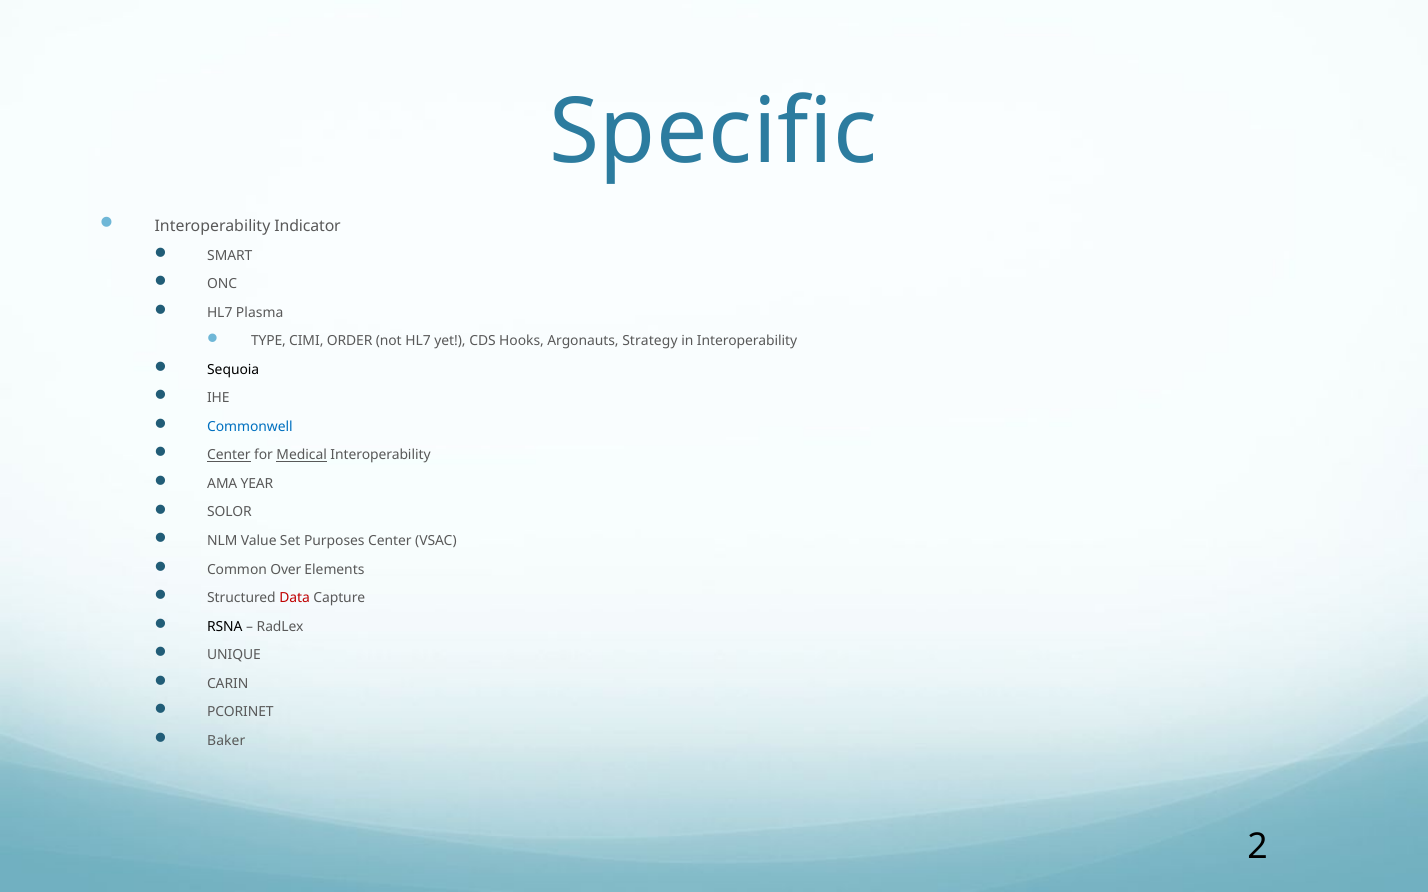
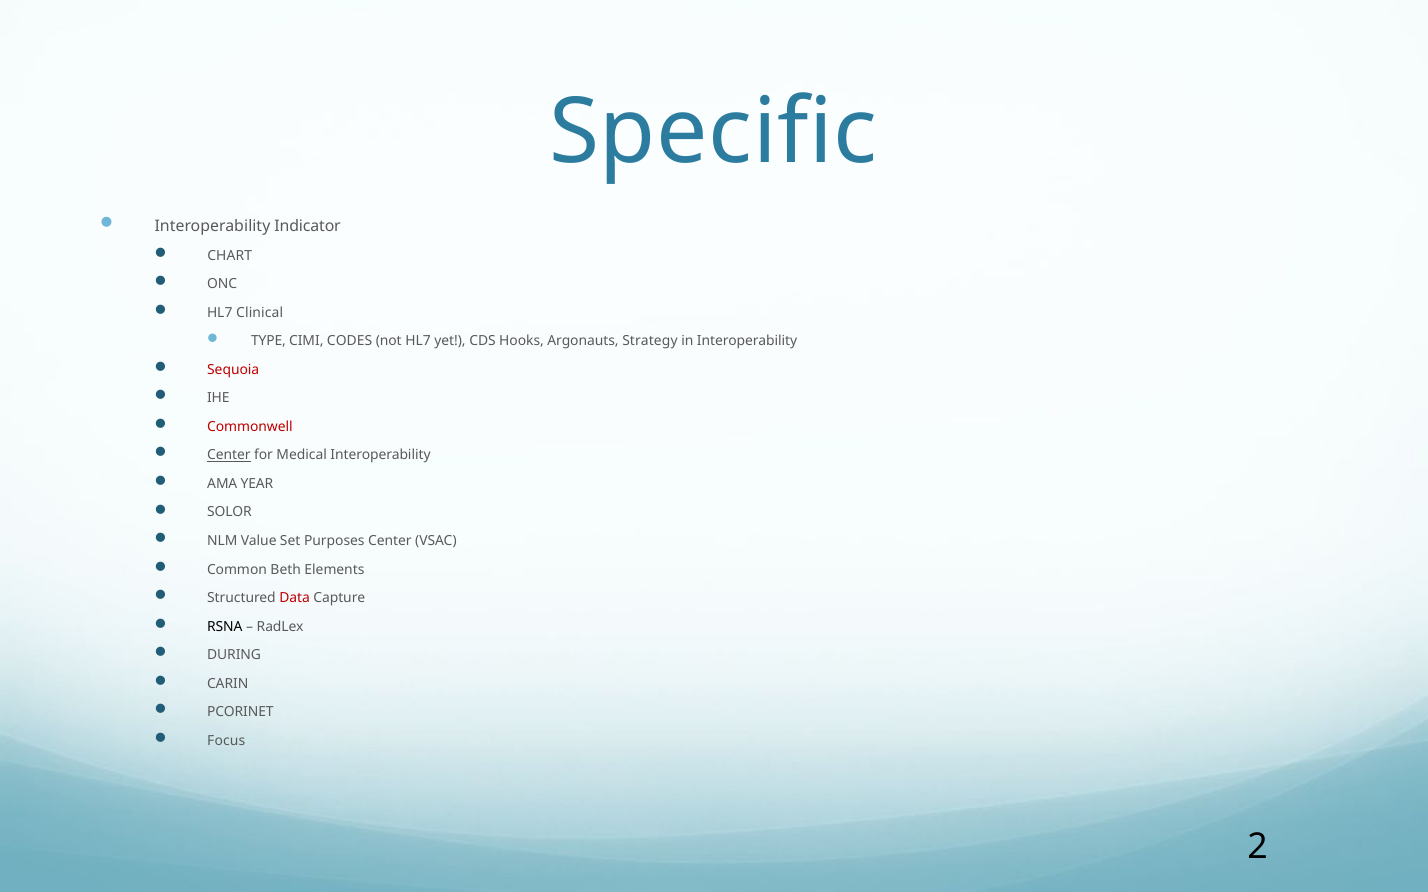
SMART: SMART -> CHART
Plasma: Plasma -> Clinical
ORDER: ORDER -> CODES
Sequoia colour: black -> red
Commonwell colour: blue -> red
Medical underline: present -> none
Over: Over -> Beth
UNIQUE: UNIQUE -> DURING
Baker: Baker -> Focus
